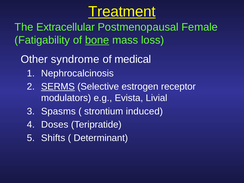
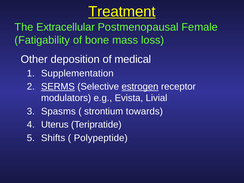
bone underline: present -> none
syndrome: syndrome -> deposition
Nephrocalcinosis: Nephrocalcinosis -> Supplementation
estrogen underline: none -> present
induced: induced -> towards
Doses: Doses -> Uterus
Determinant: Determinant -> Polypeptide
